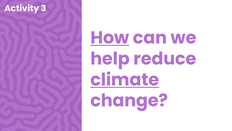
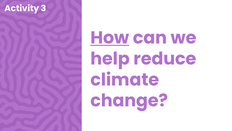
climate underline: present -> none
